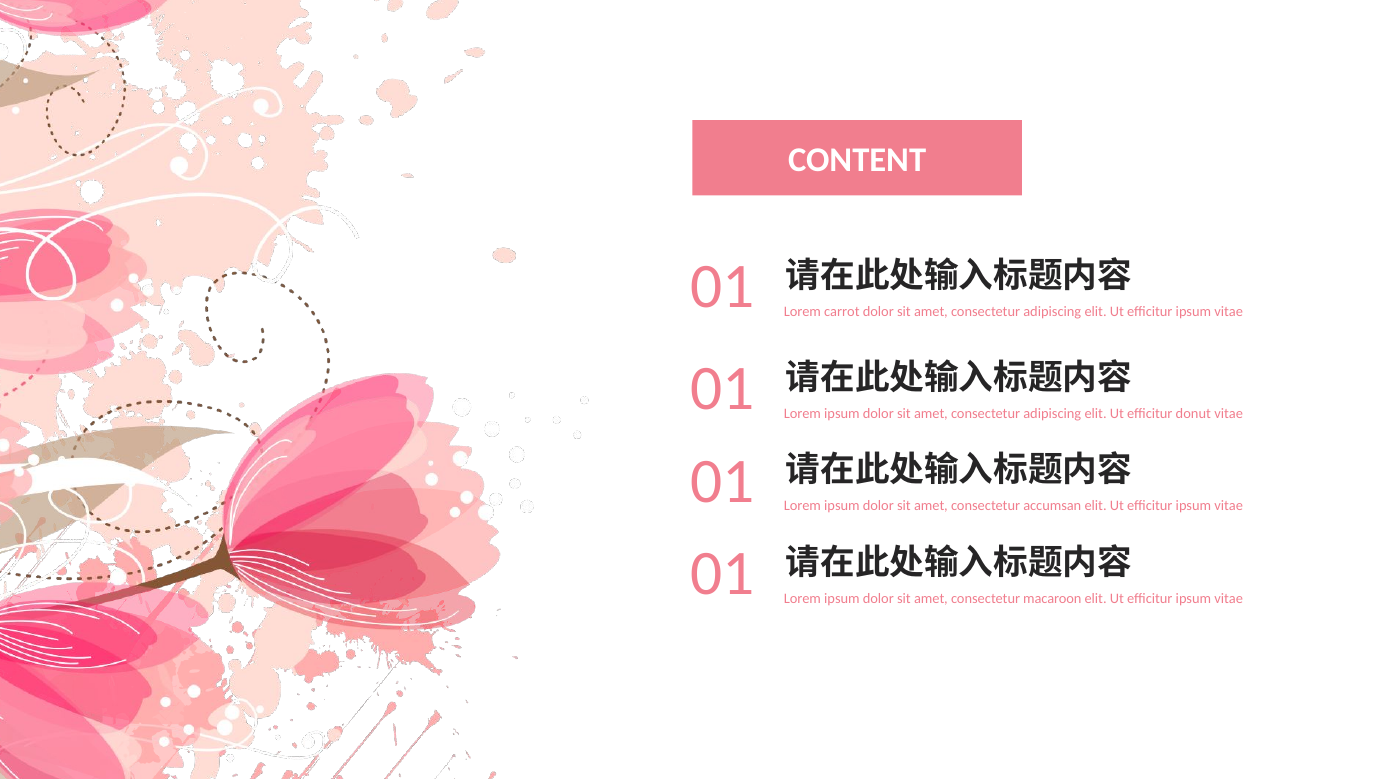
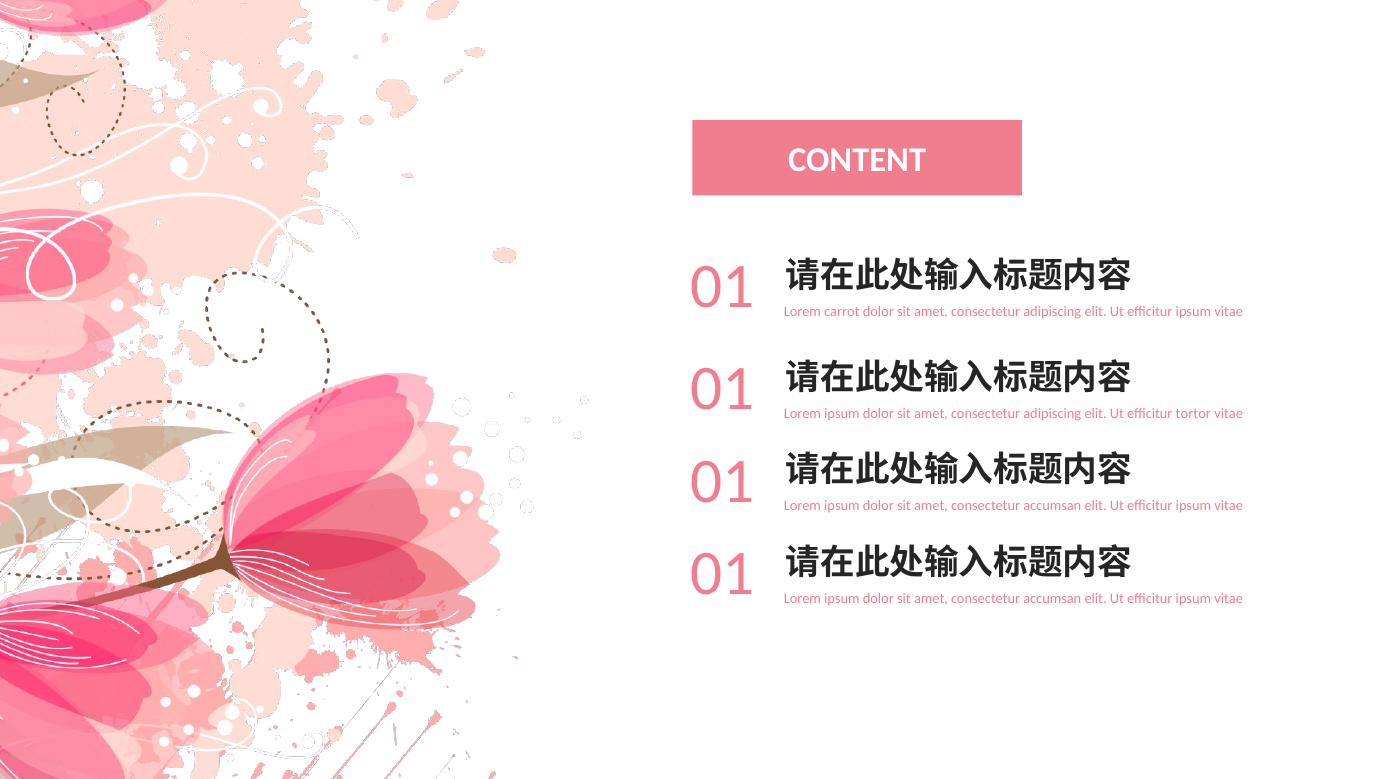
donut: donut -> tortor
macaroon at (1052, 599): macaroon -> accumsan
